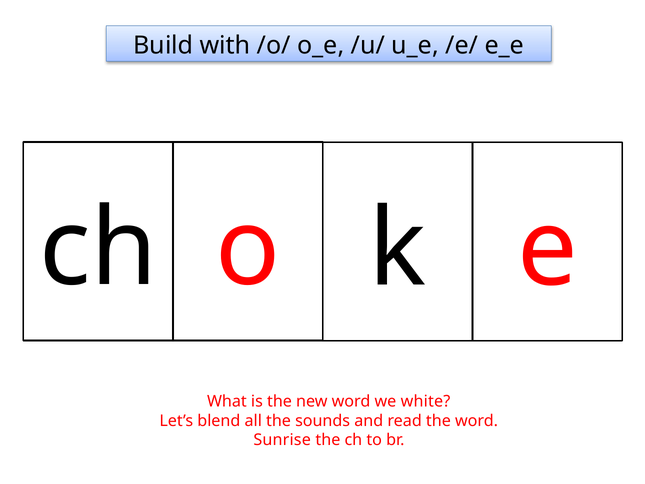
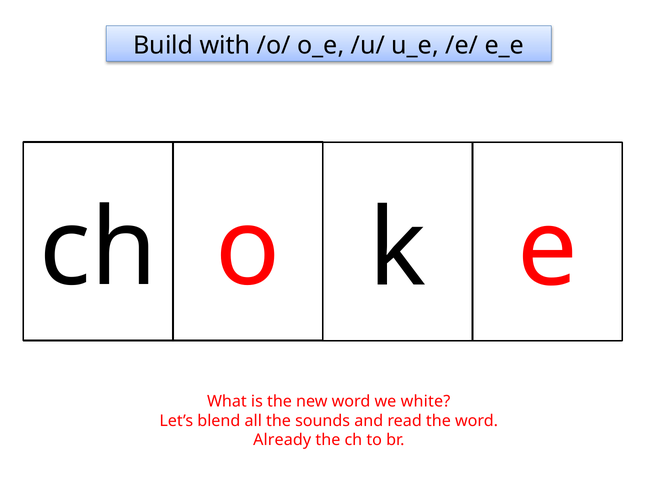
Sunrise: Sunrise -> Already
